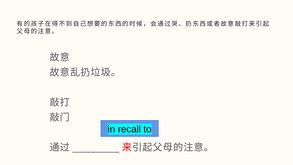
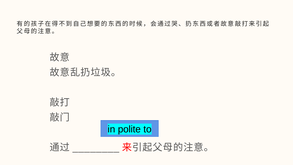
recall: recall -> polite
